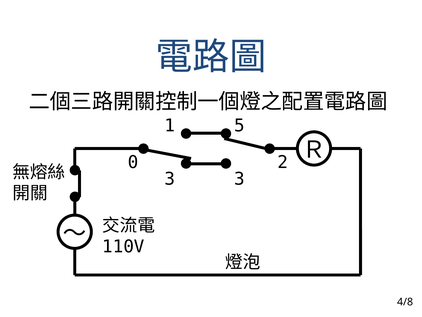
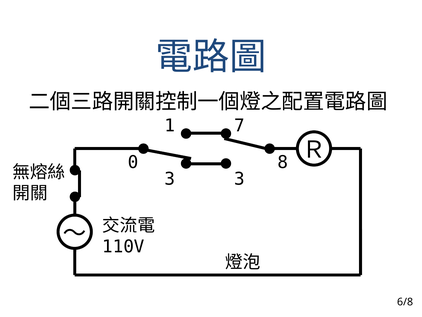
5: 5 -> 7
2: 2 -> 8
4/8: 4/8 -> 6/8
